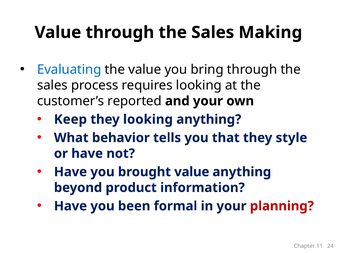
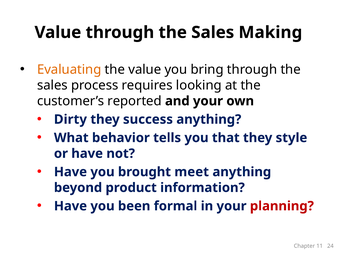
Evaluating colour: blue -> orange
Keep: Keep -> Dirty
they looking: looking -> success
brought value: value -> meet
